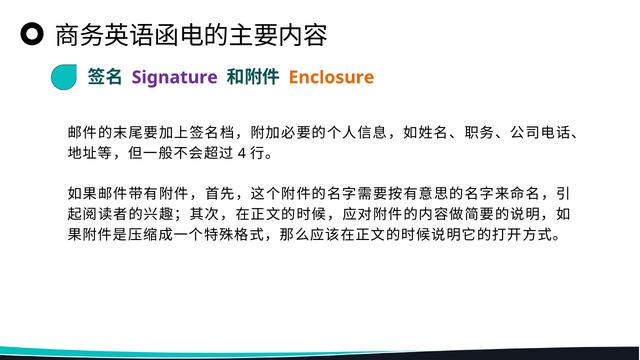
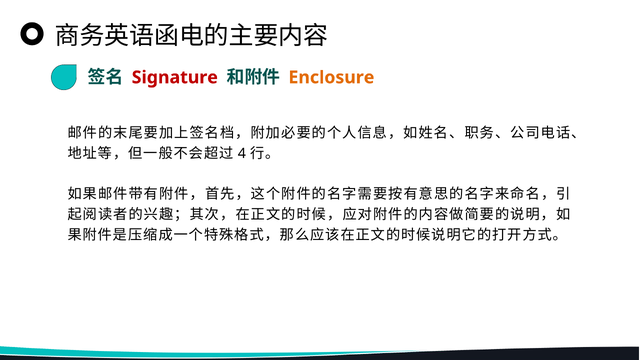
Signature colour: purple -> red
